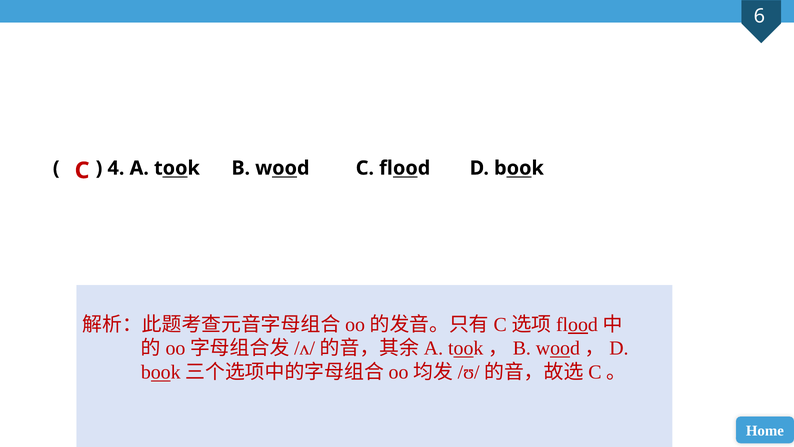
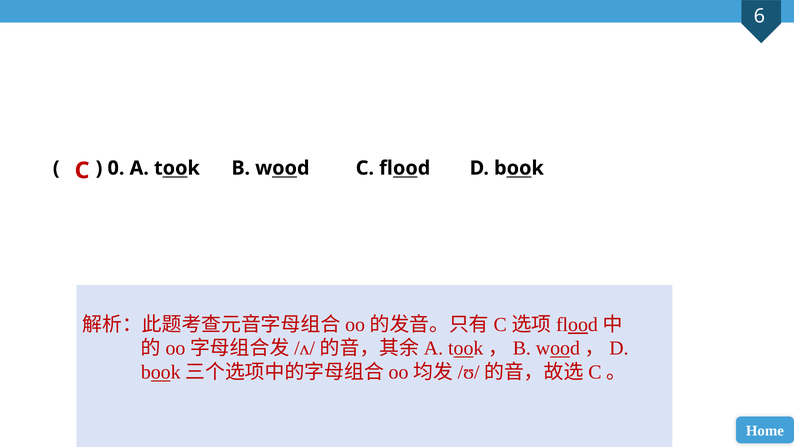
4: 4 -> 0
